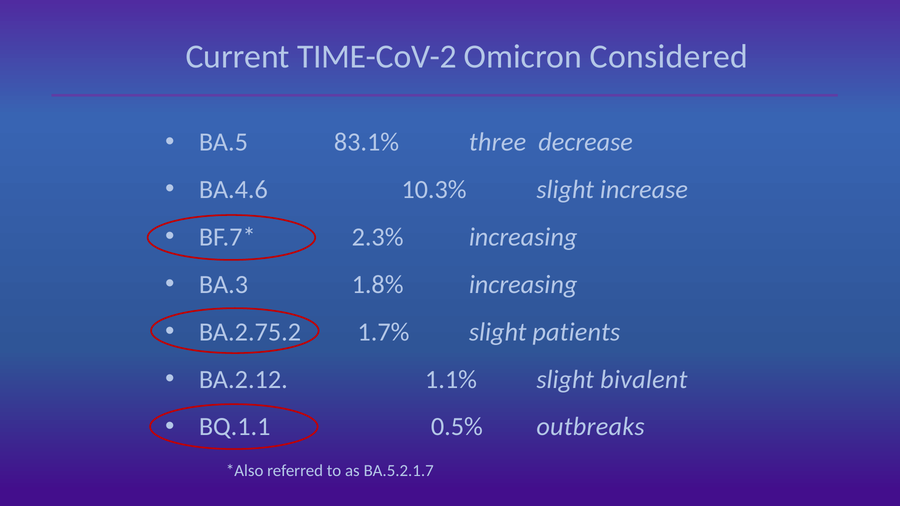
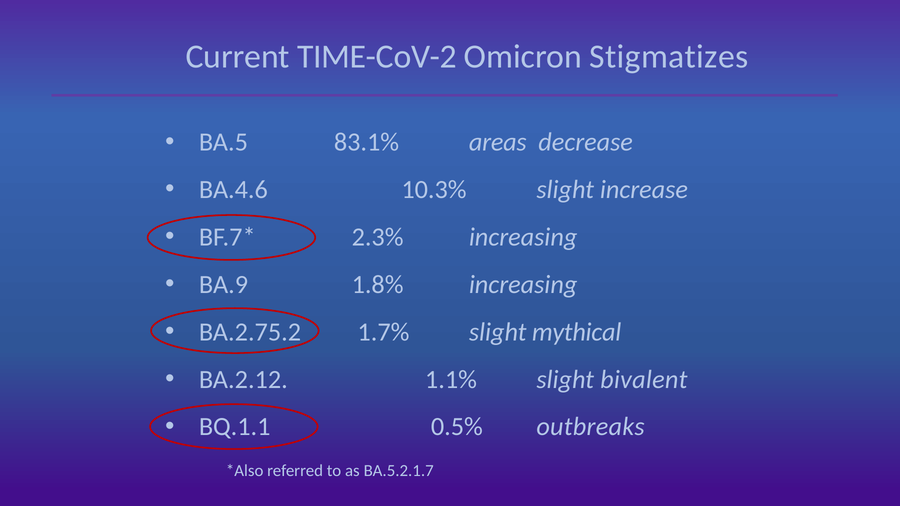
Considered: Considered -> Stigmatizes
three: three -> areas
BA.3: BA.3 -> BA.9
patients: patients -> mythical
